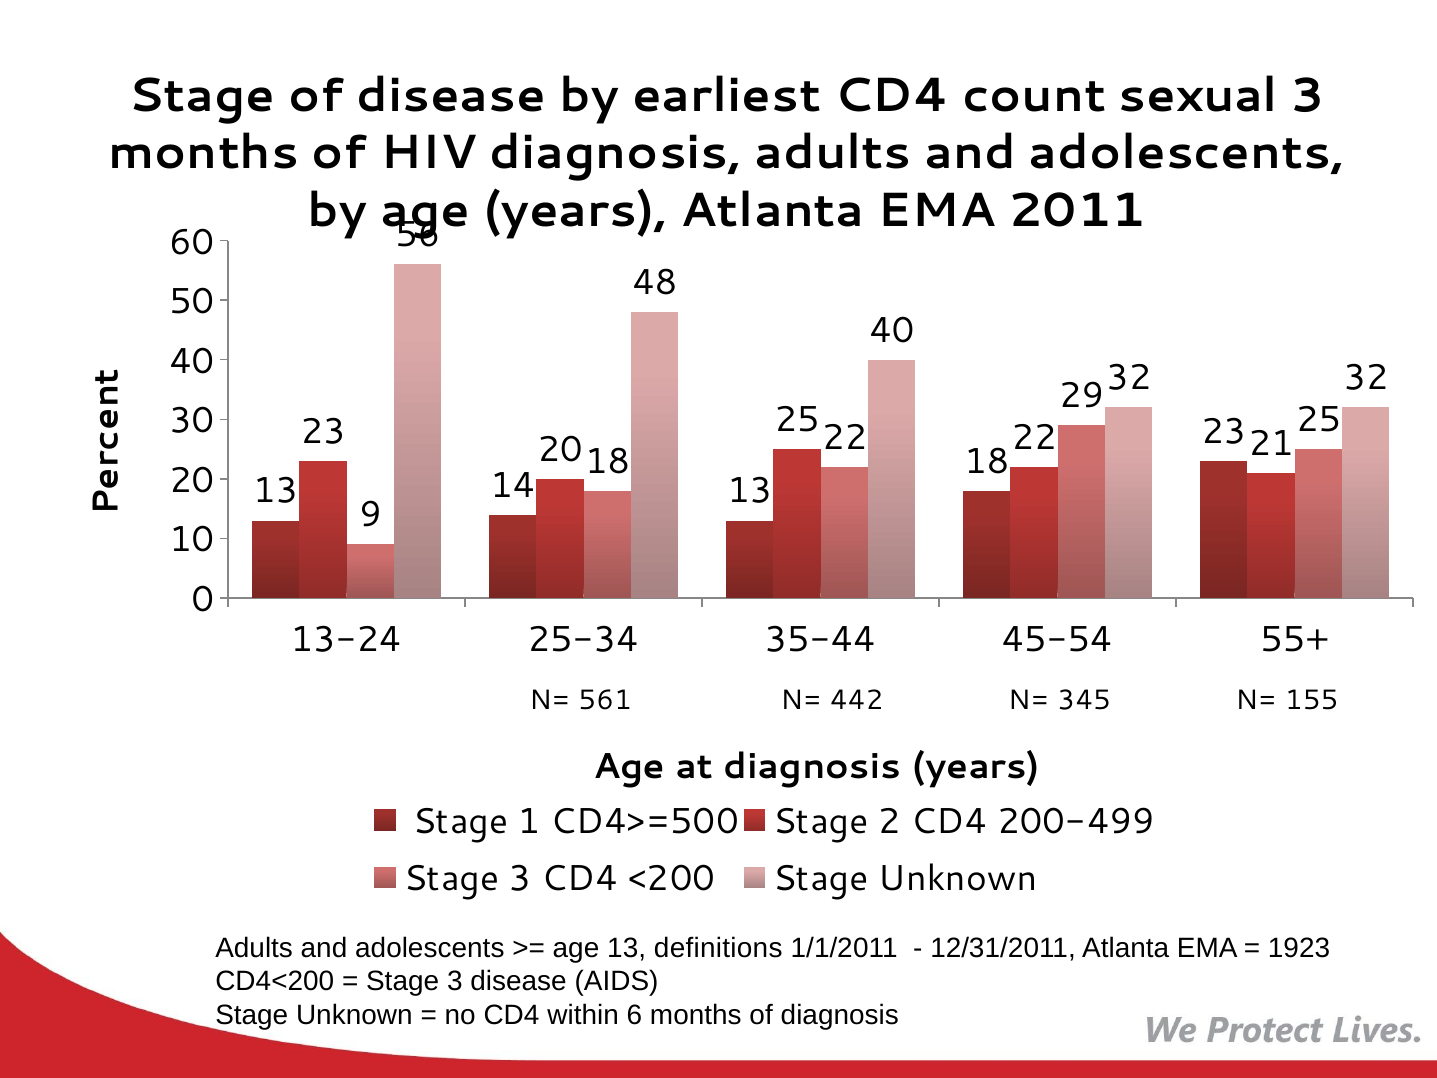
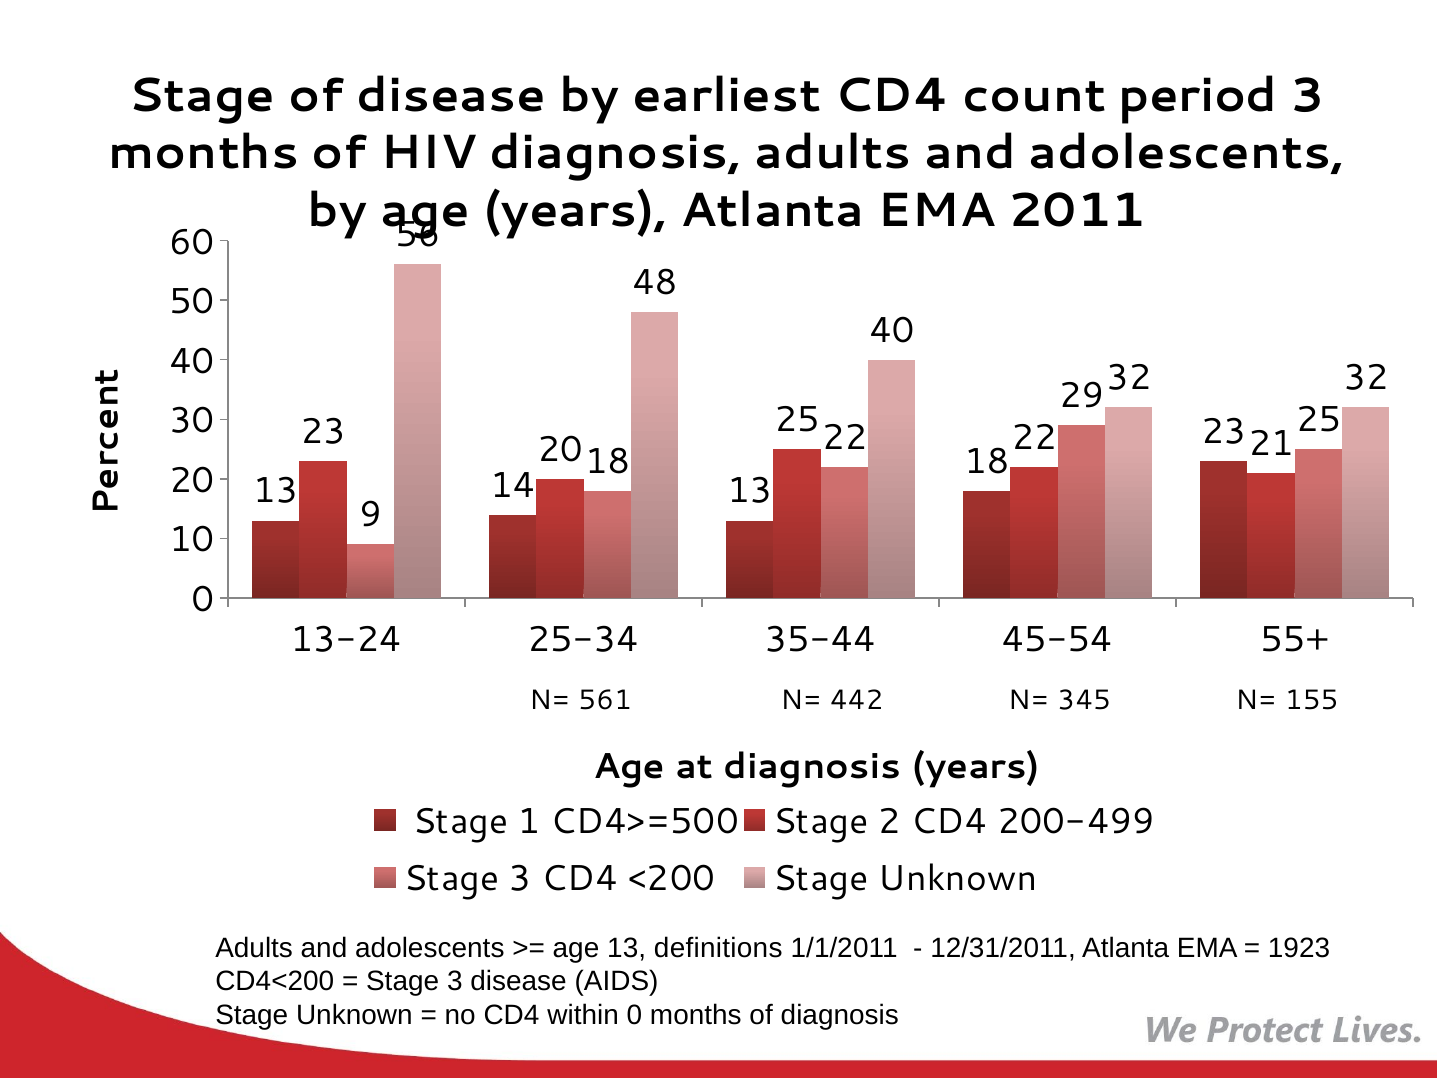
sexual: sexual -> period
within 6: 6 -> 0
